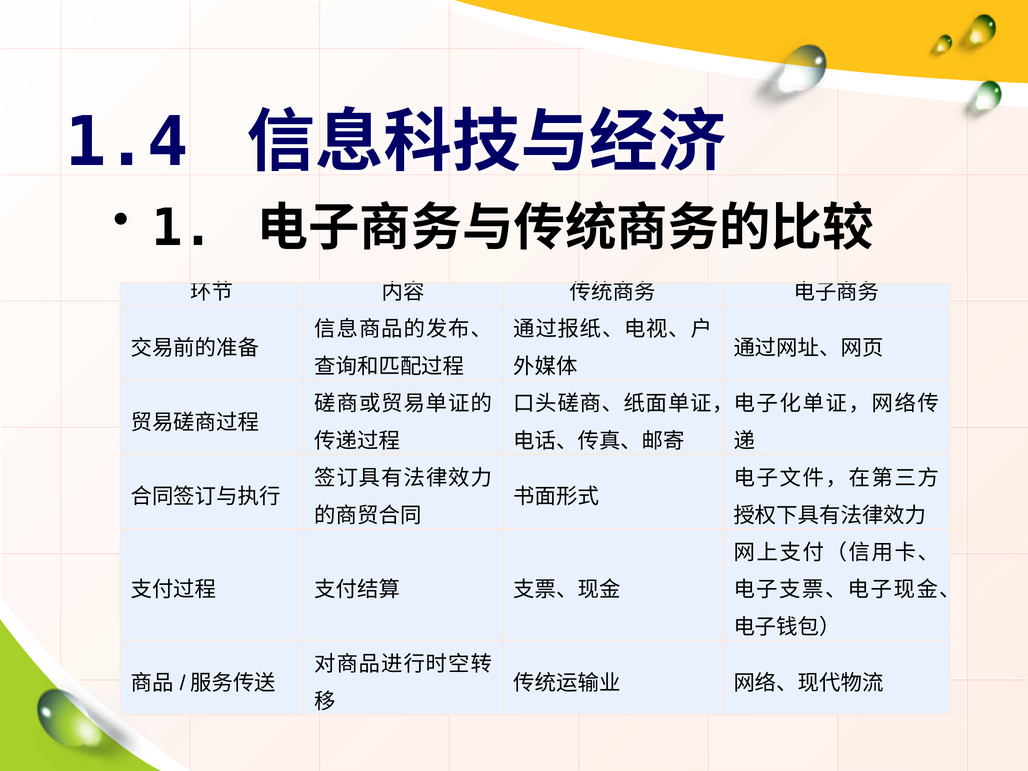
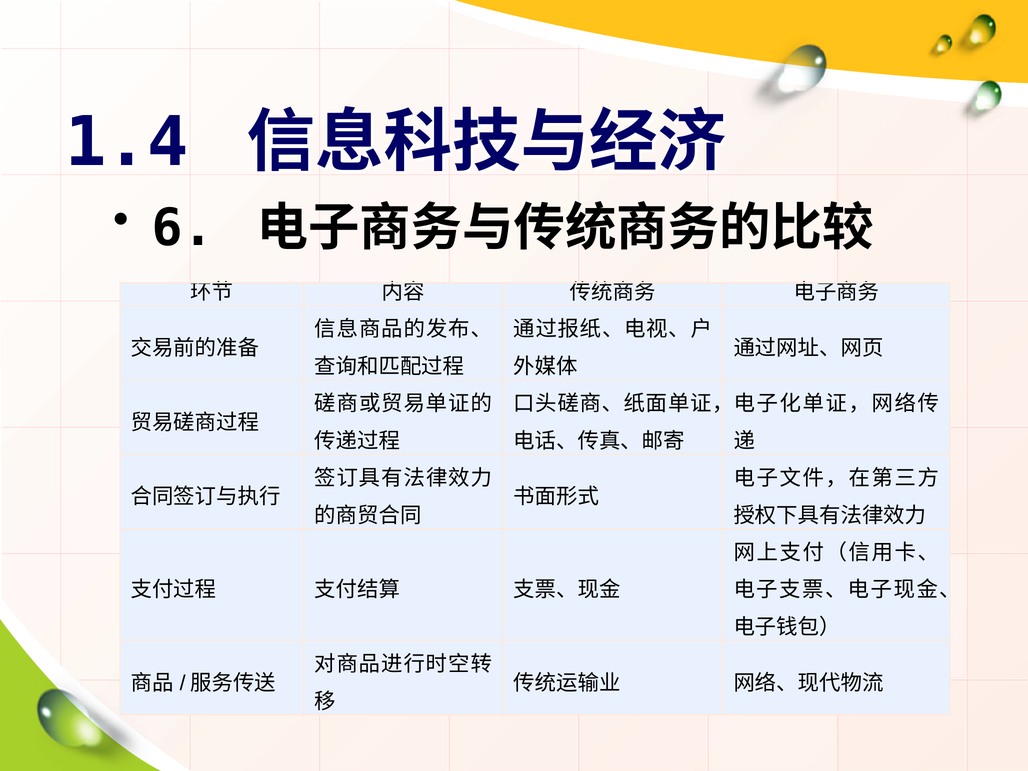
1: 1 -> 6
